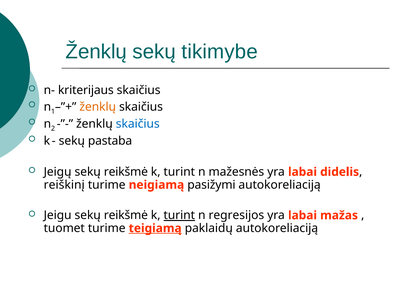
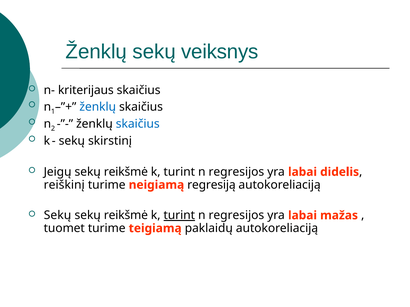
tikimybe: tikimybe -> veiksnys
ženklų at (98, 107) colour: orange -> blue
pastaba: pastaba -> skirstinį
mažesnės at (236, 172): mažesnės -> regresijos
pasižymi: pasižymi -> regresiją
Jeigu at (58, 216): Jeigu -> Sekų
teigiamą underline: present -> none
